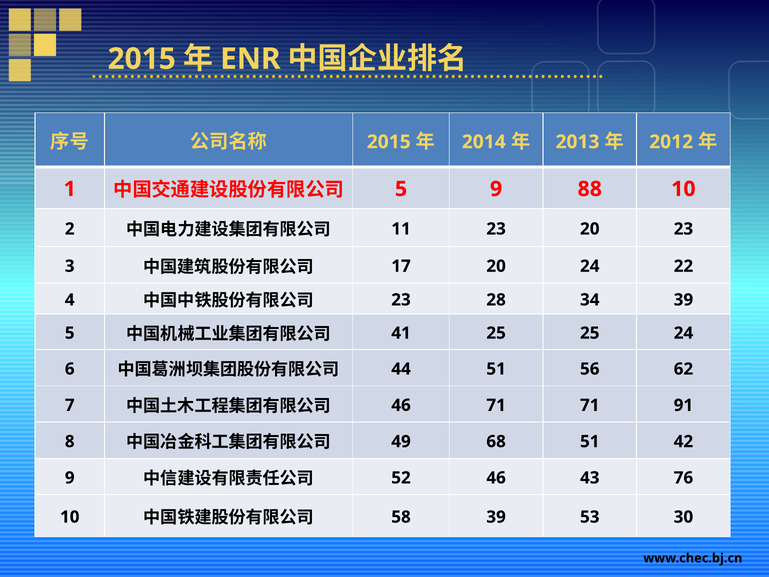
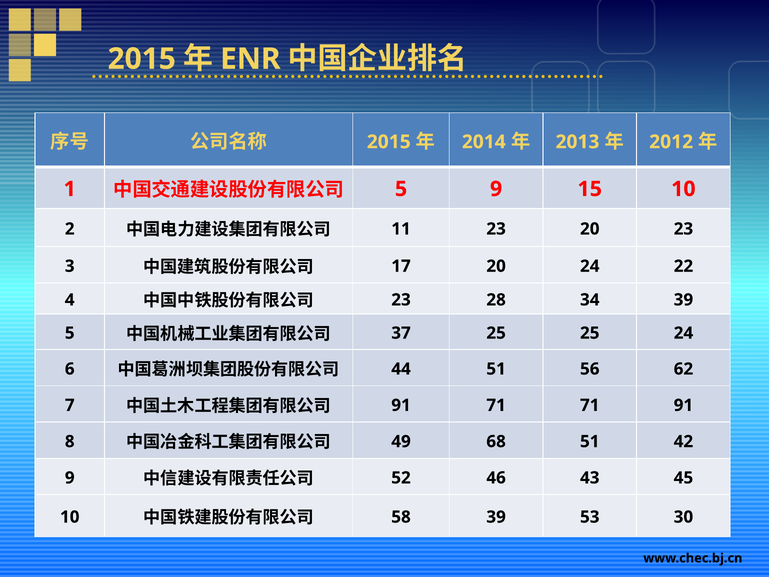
88: 88 -> 15
41: 41 -> 37
46 at (401, 405): 46 -> 91
76: 76 -> 45
